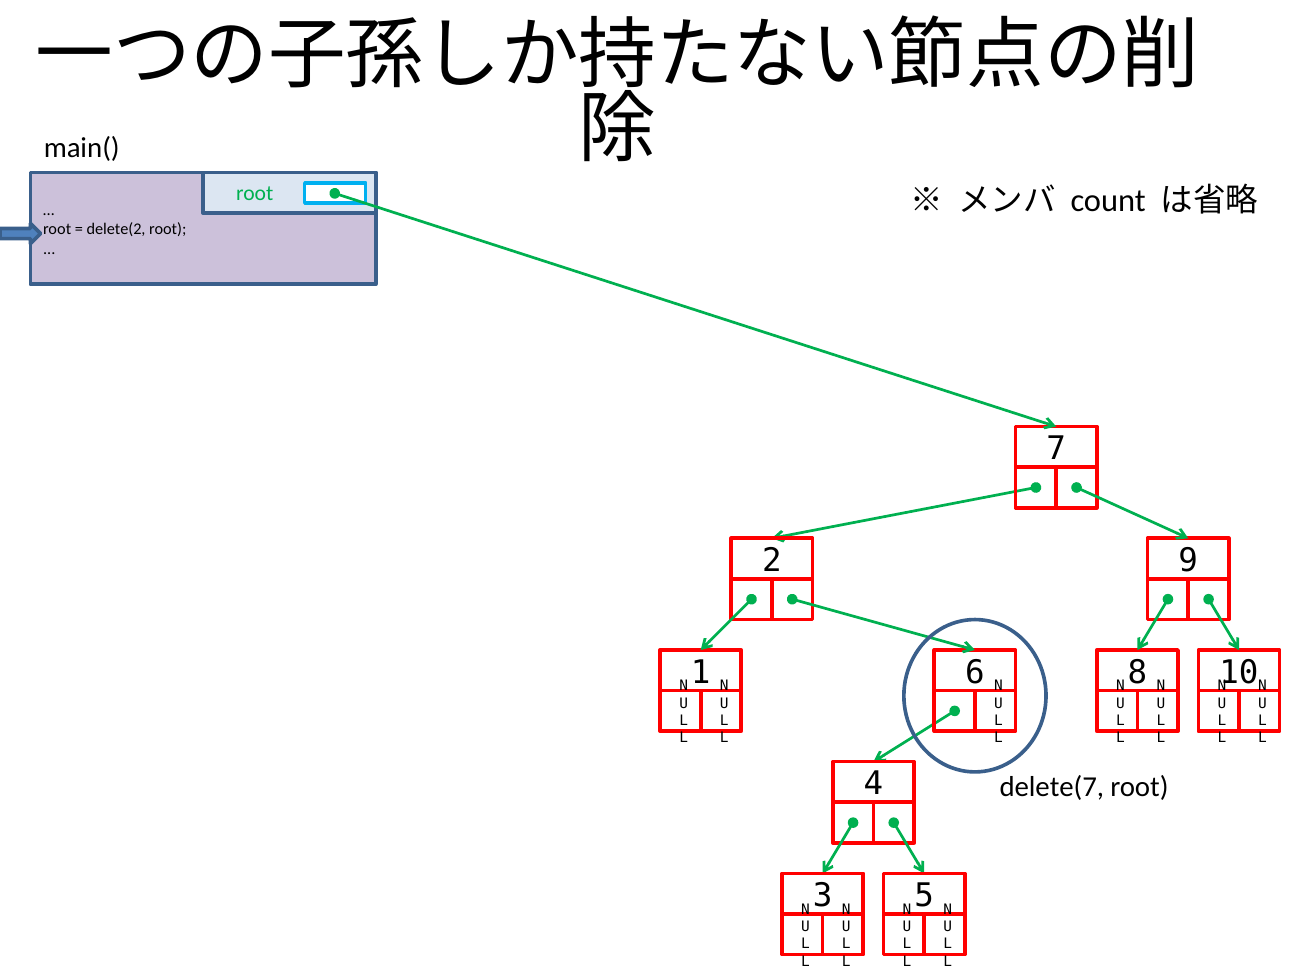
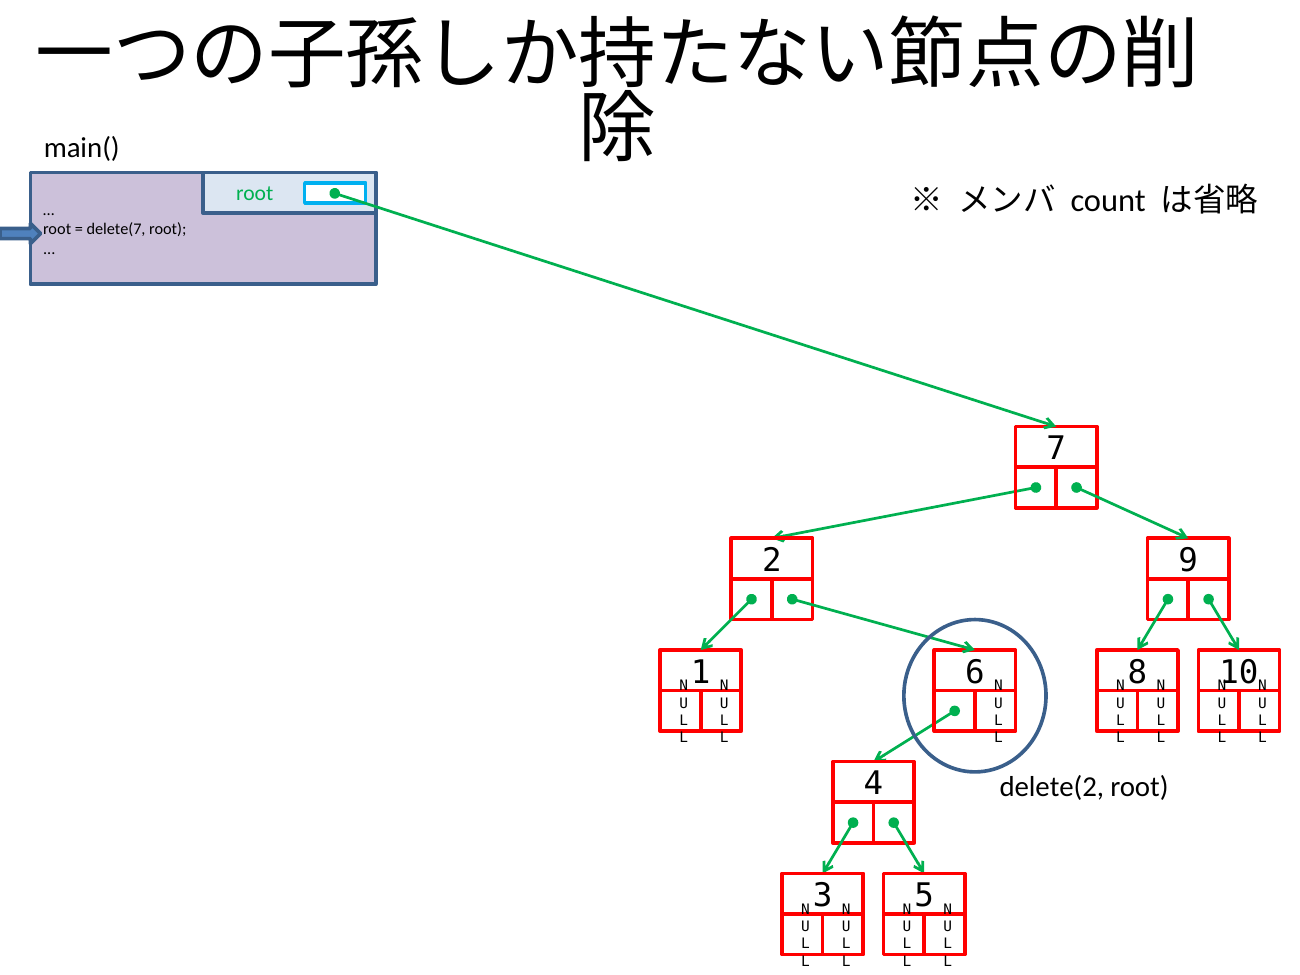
delete(2: delete(2 -> delete(7
delete(7: delete(7 -> delete(2
